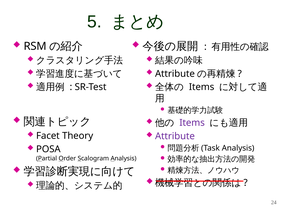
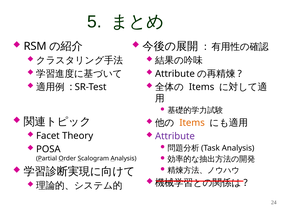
Items at (192, 123) colour: purple -> orange
